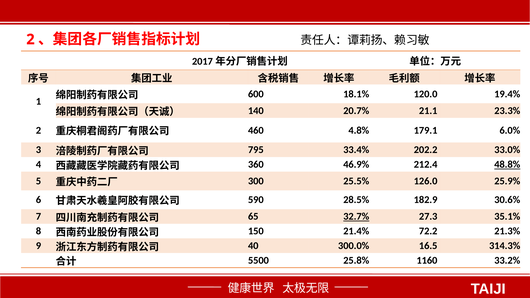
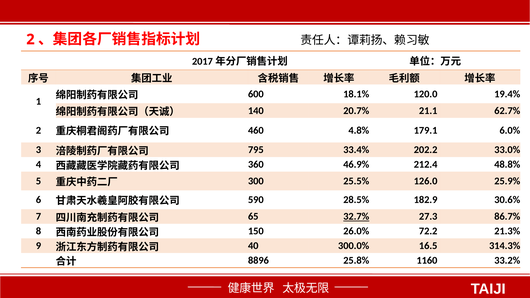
23.3%: 23.3% -> 62.7%
48.8% underline: present -> none
35.1%: 35.1% -> 86.7%
21.4%: 21.4% -> 26.0%
5500: 5500 -> 8896
